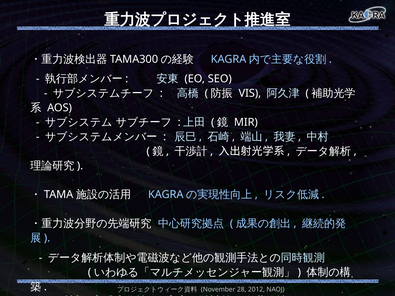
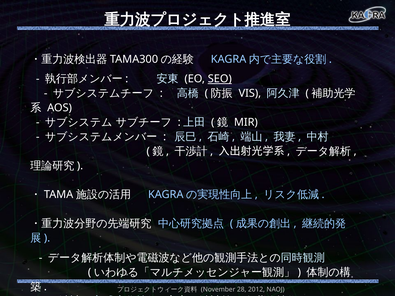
SEO underline: none -> present
